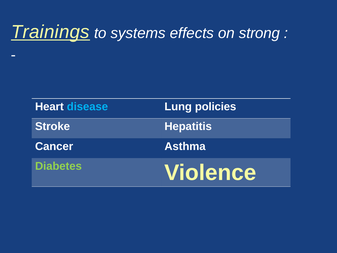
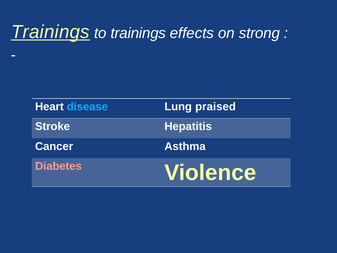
to systems: systems -> trainings
policies: policies -> praised
Diabetes colour: light green -> pink
